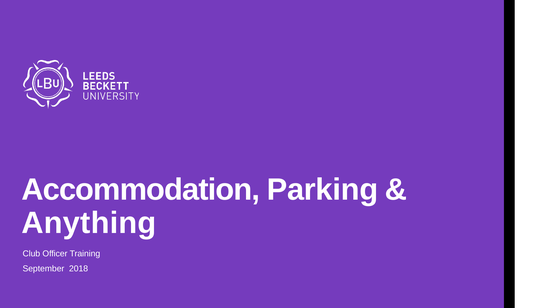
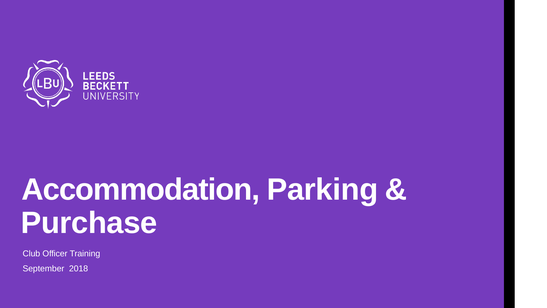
Anything: Anything -> Purchase
